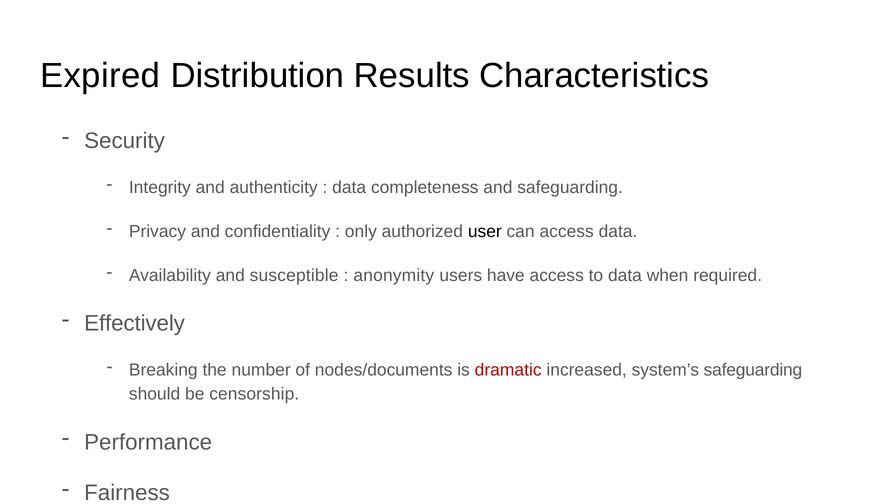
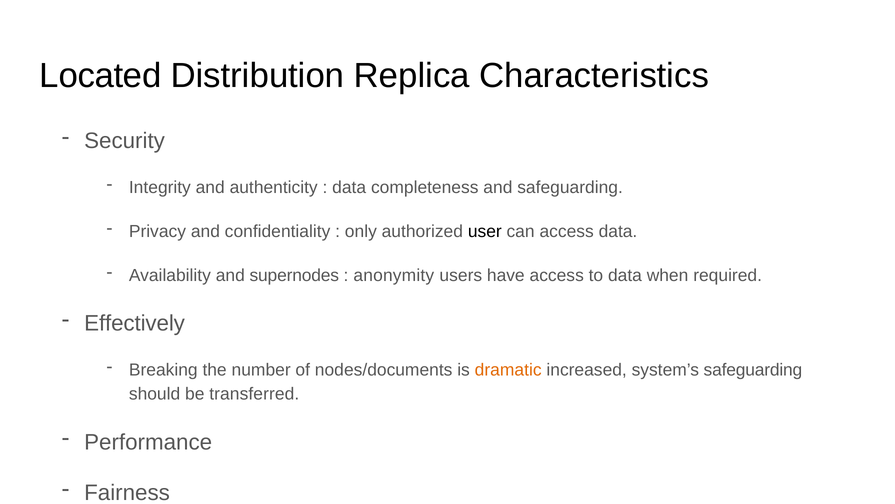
Expired: Expired -> Located
Results: Results -> Replica
susceptible: susceptible -> supernodes
dramatic colour: red -> orange
censorship: censorship -> transferred
